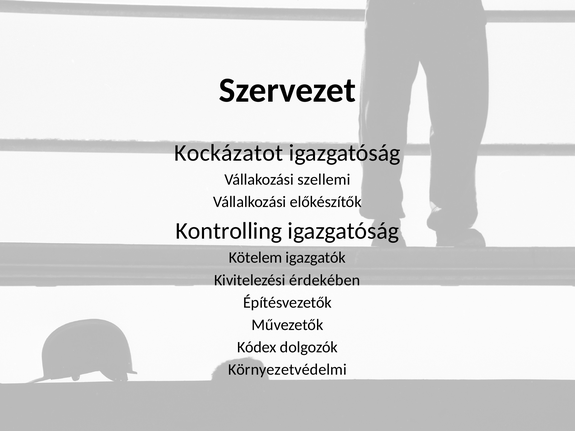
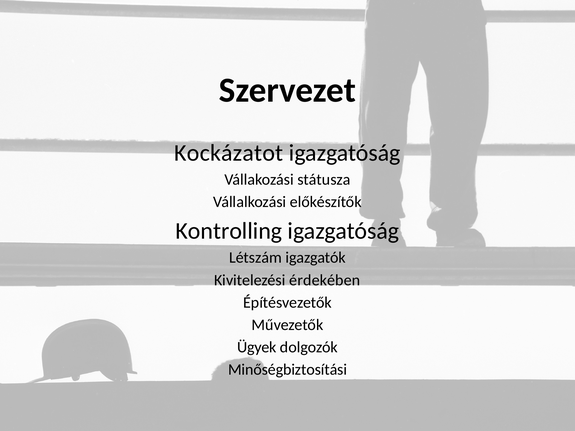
szellemi: szellemi -> státusza
Kötelem: Kötelem -> Létszám
Kódex: Kódex -> Ügyek
Környezetvédelmi: Környezetvédelmi -> Minőségbiztosítási
